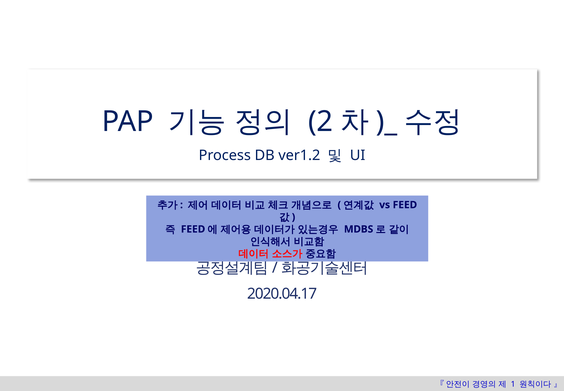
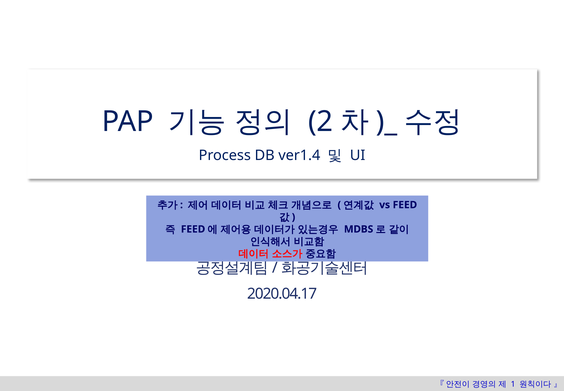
ver1.2: ver1.2 -> ver1.4
